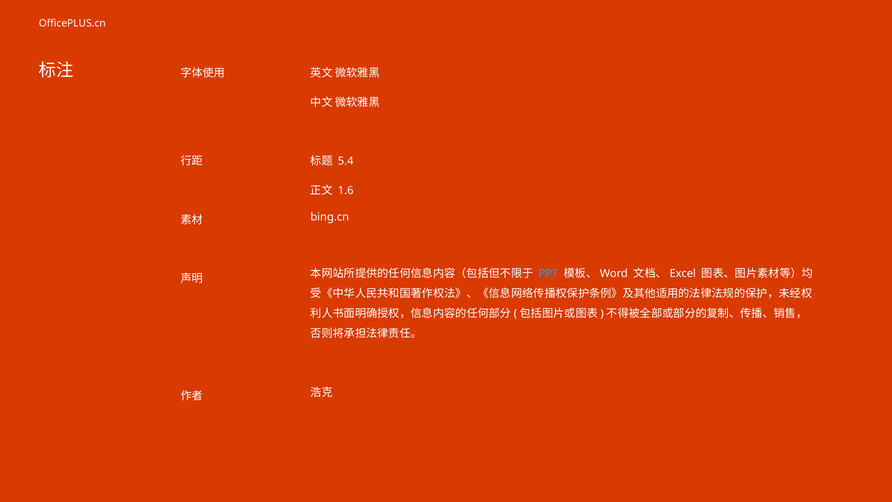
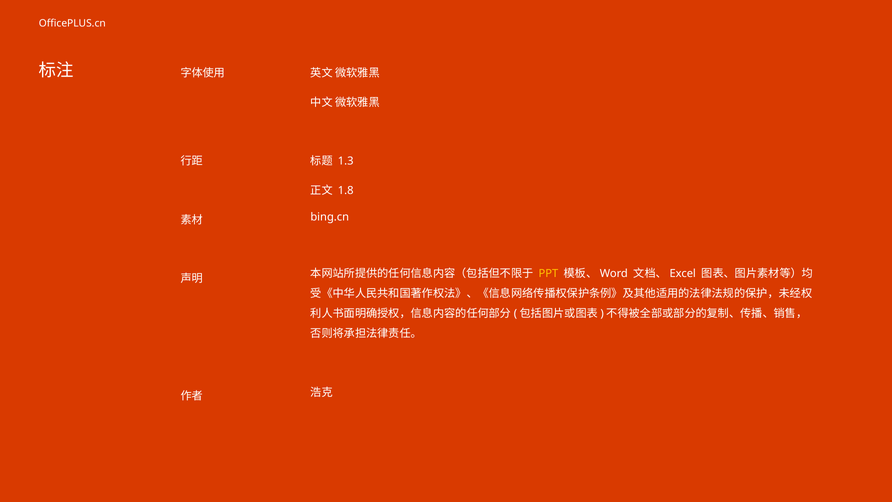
5.4: 5.4 -> 1.3
1.6: 1.6 -> 1.8
PPT colour: light blue -> yellow
